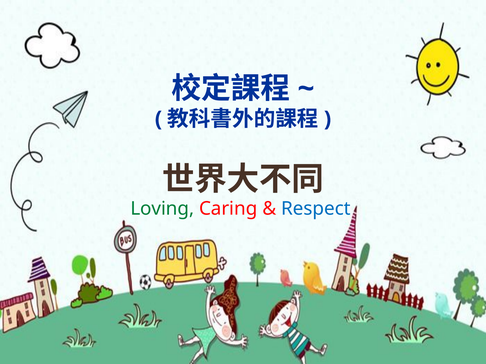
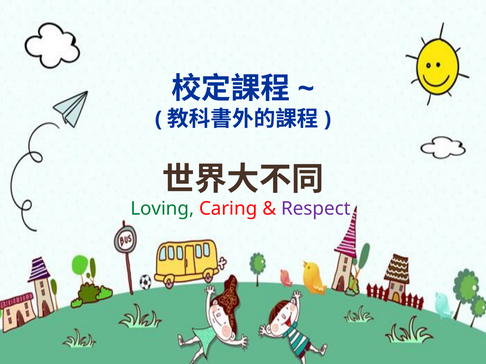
Respect colour: blue -> purple
